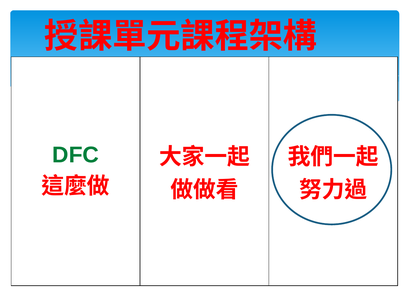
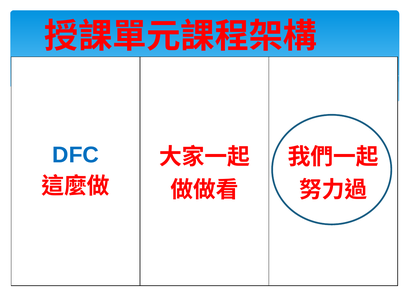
DFC colour: green -> blue
